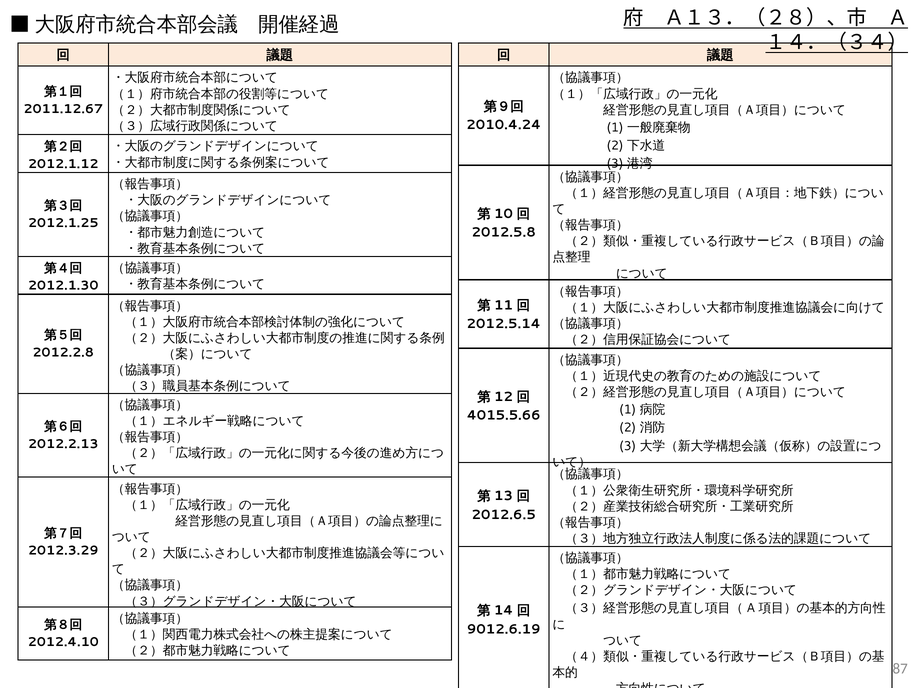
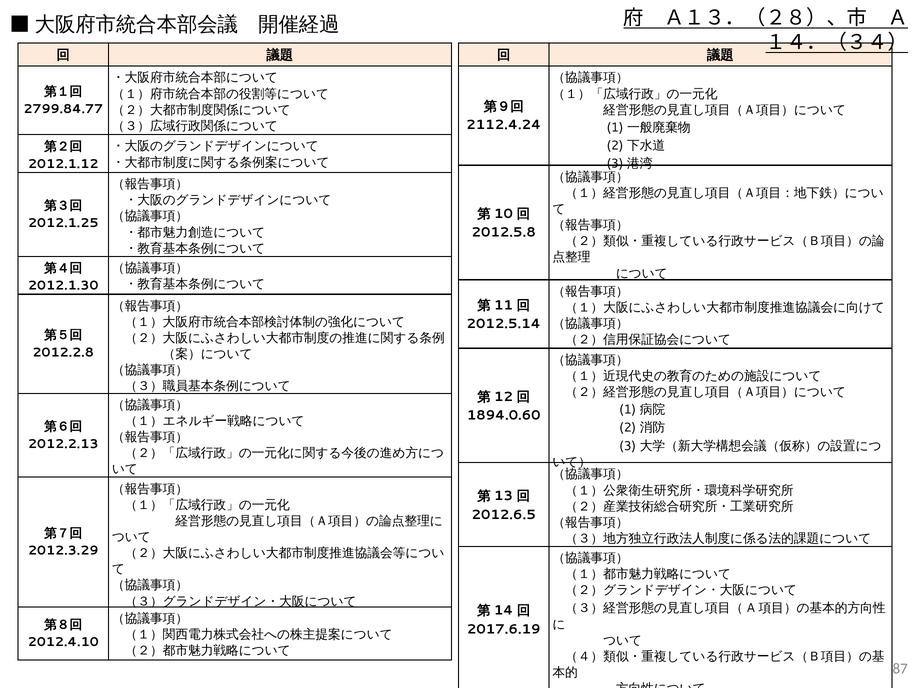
2011.12.67: 2011.12.67 -> 2799.84.77
2010.4.24: 2010.4.24 -> 2112.4.24
4015.5.66: 4015.5.66 -> 1894.0.60
9012.6.19: 9012.6.19 -> 2017.6.19
